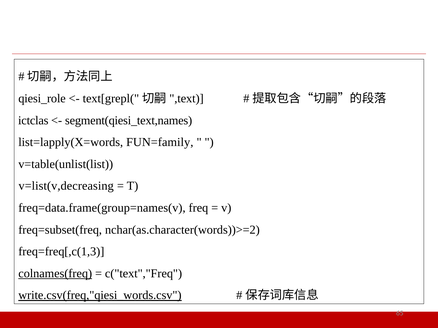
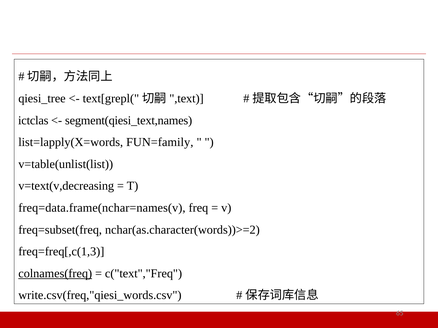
qiesi_role: qiesi_role -> qiesi_tree
v=list(v,decreasing: v=list(v,decreasing -> v=text(v,decreasing
freq=data.frame(group=names(v: freq=data.frame(group=names(v -> freq=data.frame(nchar=names(v
write.csv(freq,"qiesi_words.csv underline: present -> none
